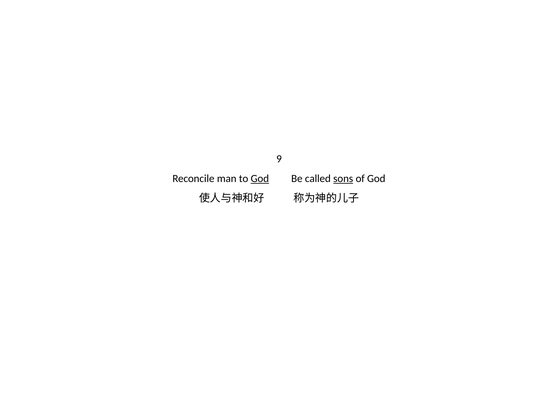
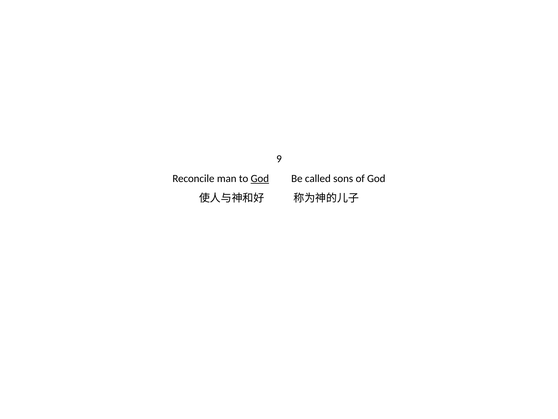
sons underline: present -> none
